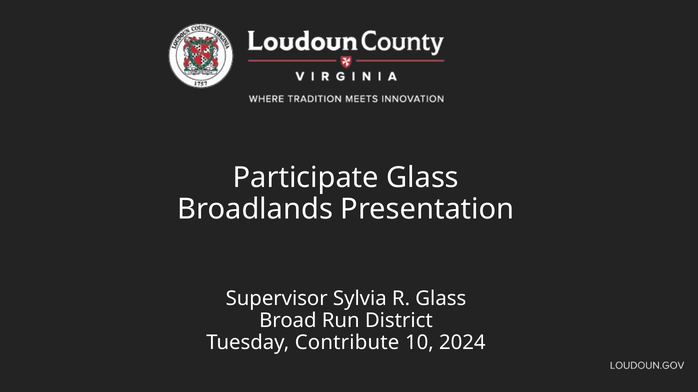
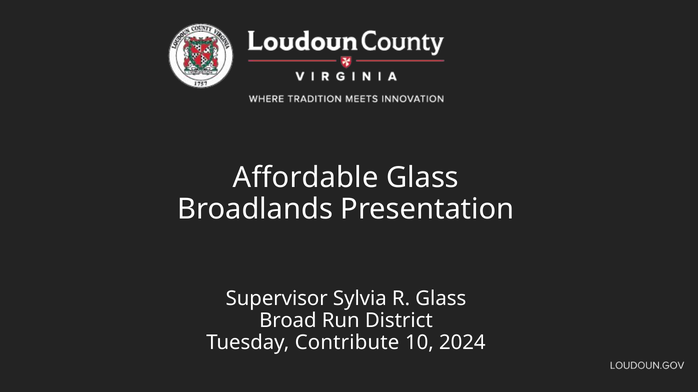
Participate: Participate -> Affordable
